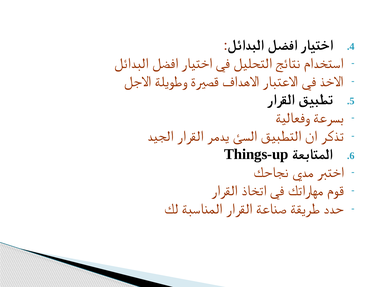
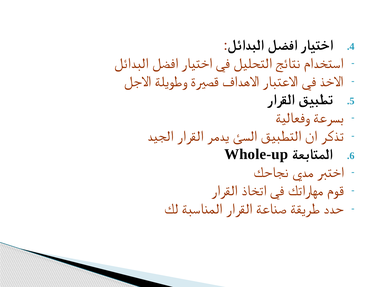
Things-up: Things-up -> Whole-up
